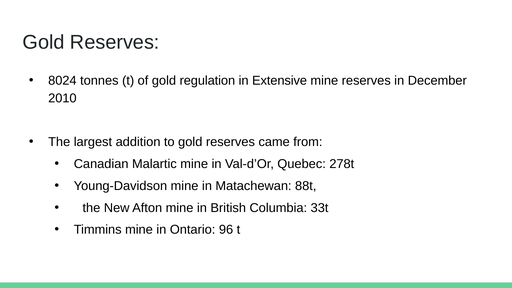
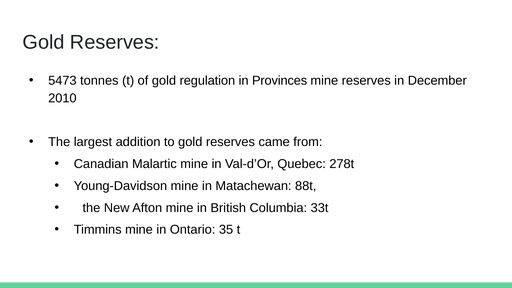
8024: 8024 -> 5473
Extensive: Extensive -> Provinces
96: 96 -> 35
